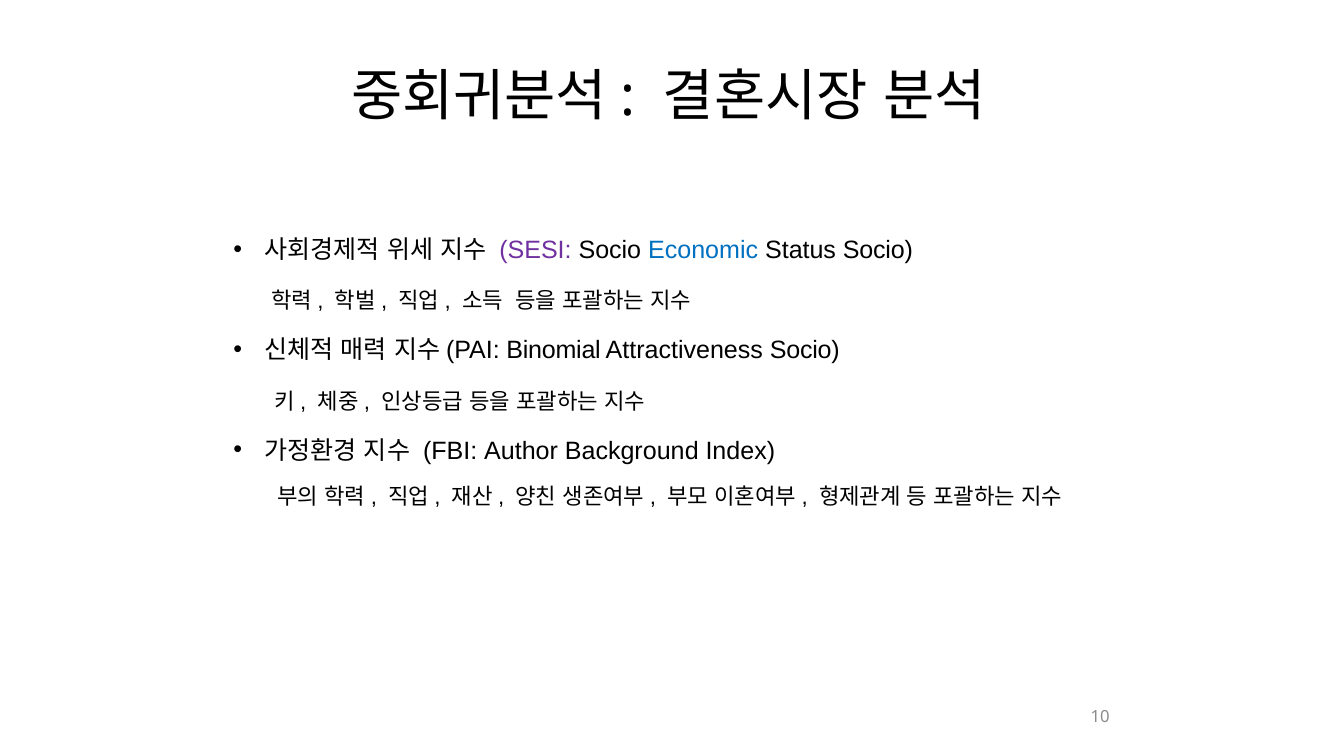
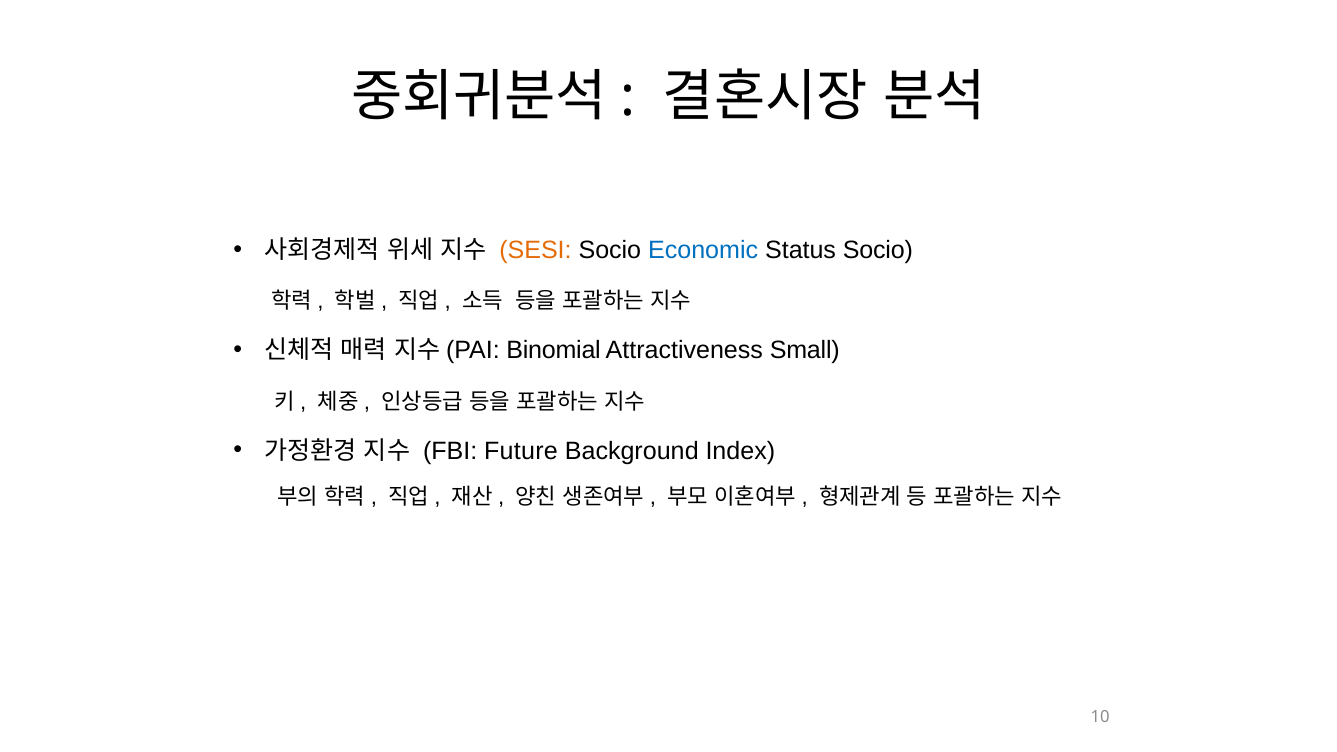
SESI colour: purple -> orange
Attractiveness Socio: Socio -> Small
Author: Author -> Future
